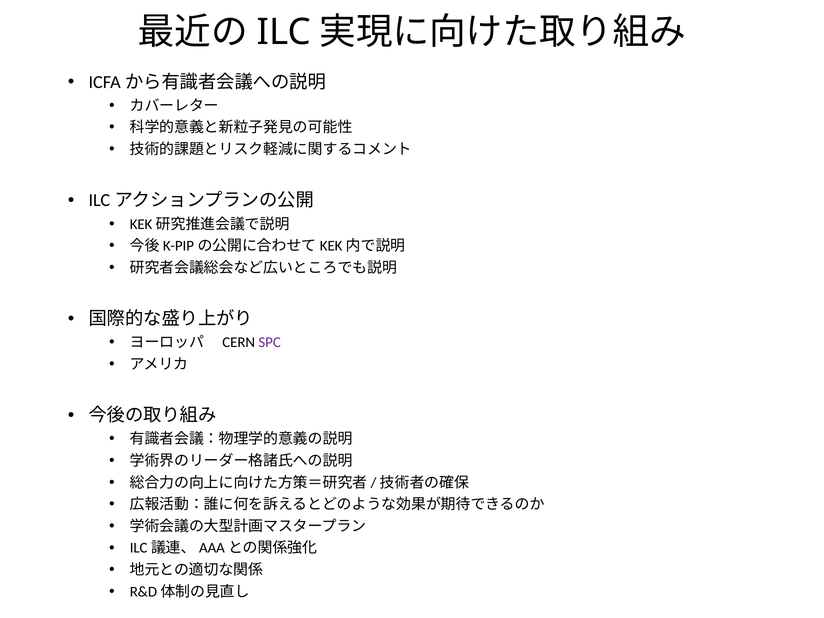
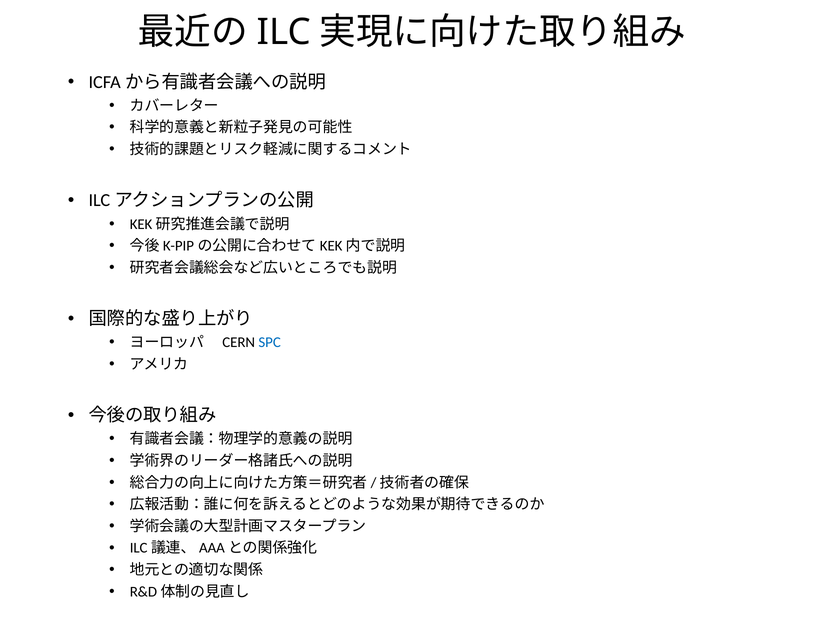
SPC colour: purple -> blue
